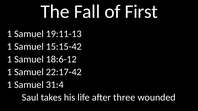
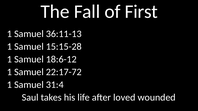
19:11-13: 19:11-13 -> 36:11-13
15:15-42: 15:15-42 -> 15:15-28
22:17-42: 22:17-42 -> 22:17-72
three: three -> loved
